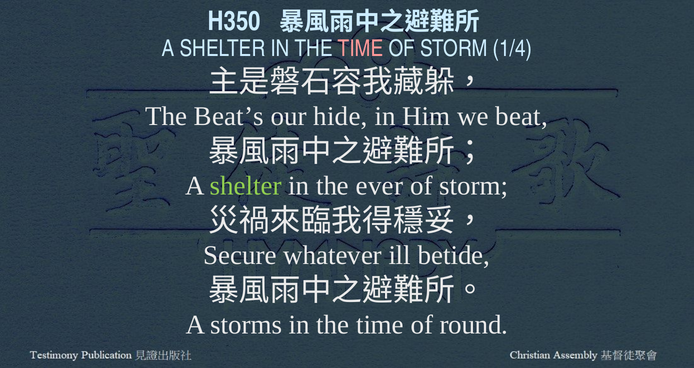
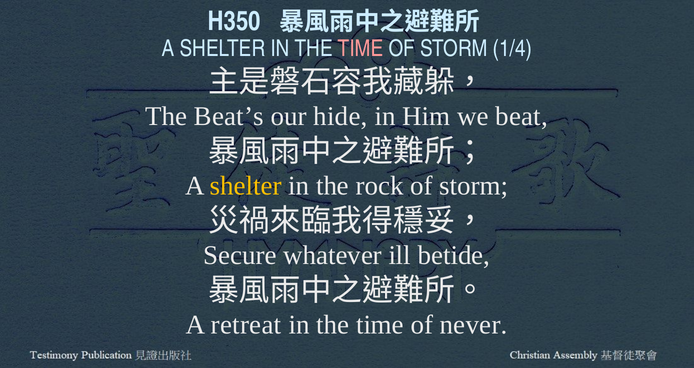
shelter at (246, 186) colour: light green -> yellow
ever: ever -> rock
storms: storms -> retreat
round: round -> never
